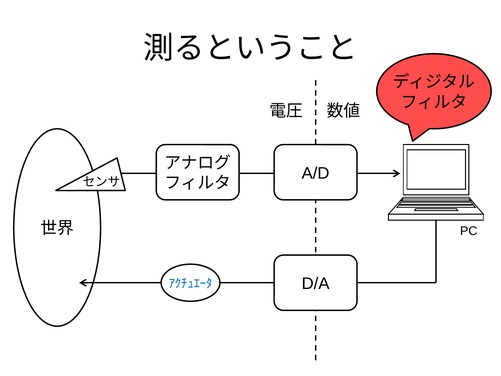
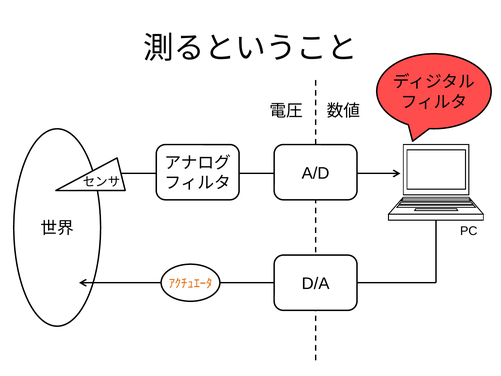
ｱｸﾁｭｴｰﾀ colour: blue -> orange
